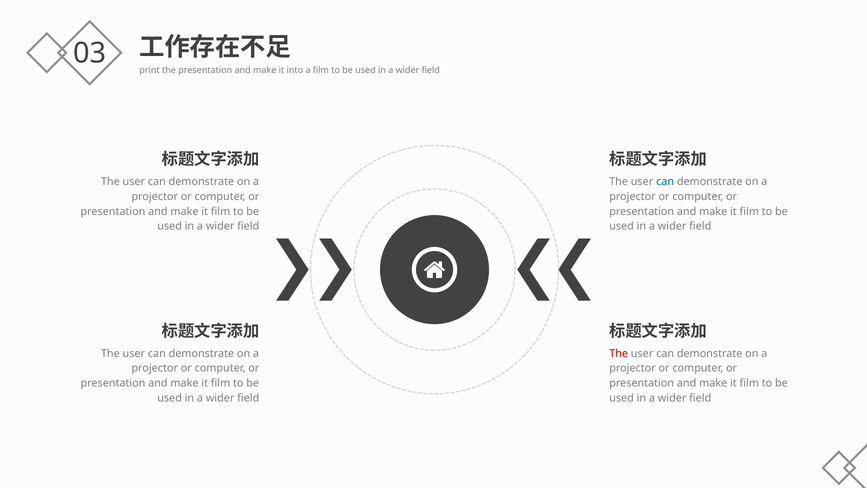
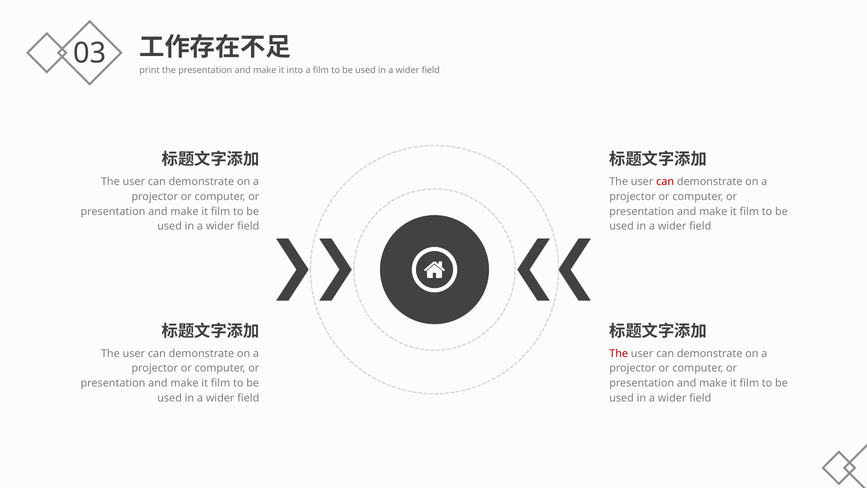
can at (665, 182) colour: blue -> red
